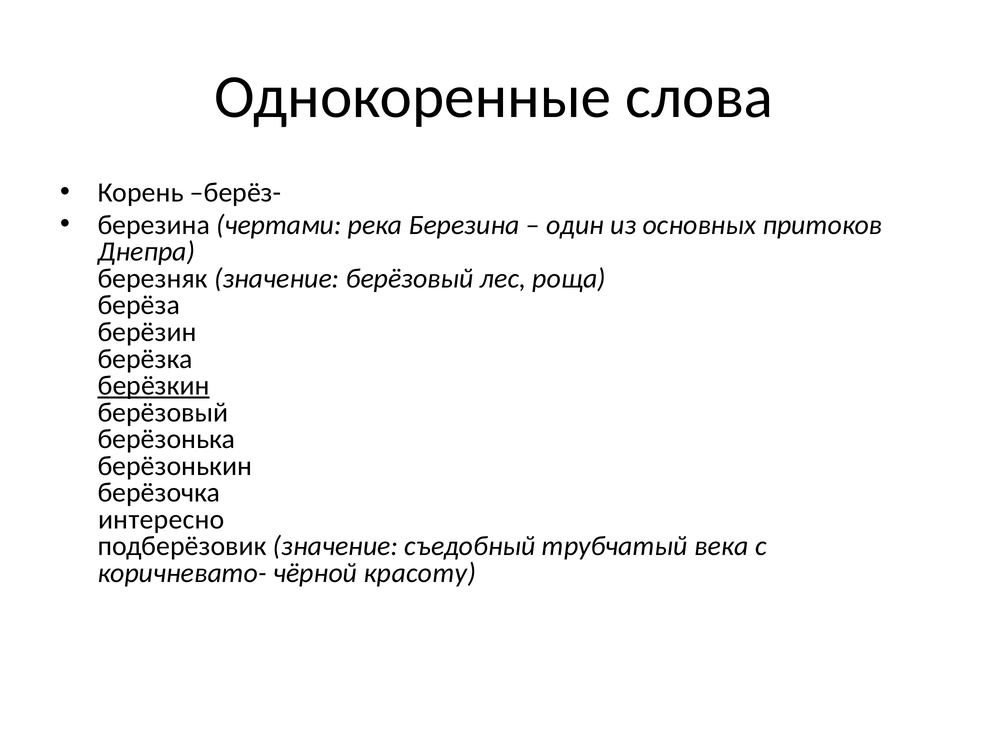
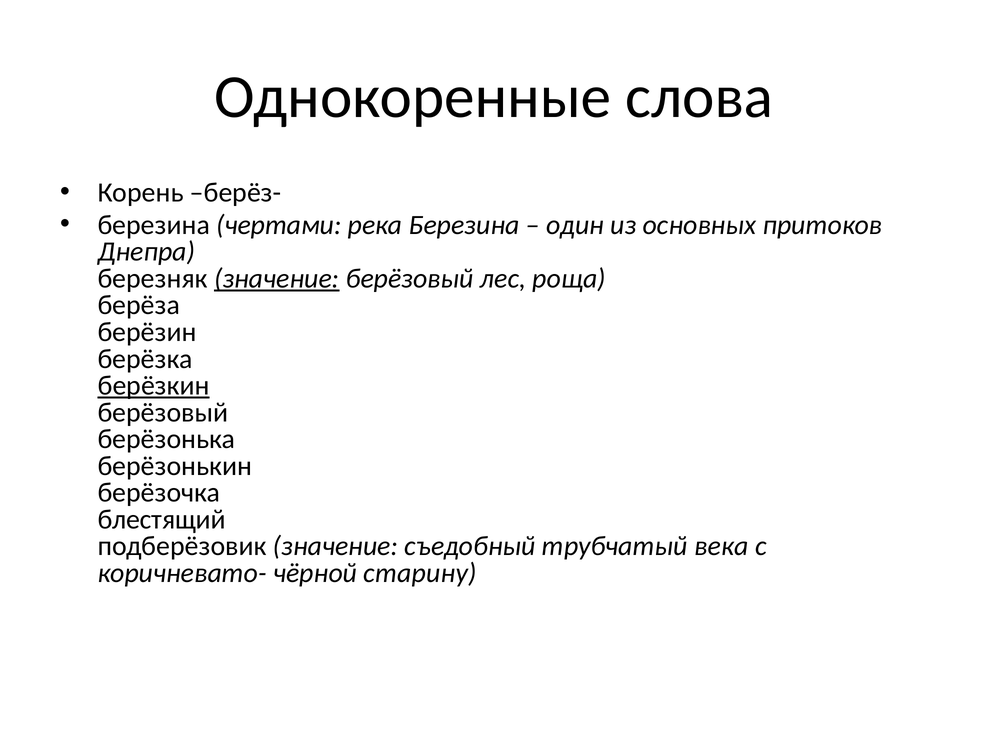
значение at (277, 278) underline: none -> present
интересно: интересно -> блестящий
красоту: красоту -> старину
